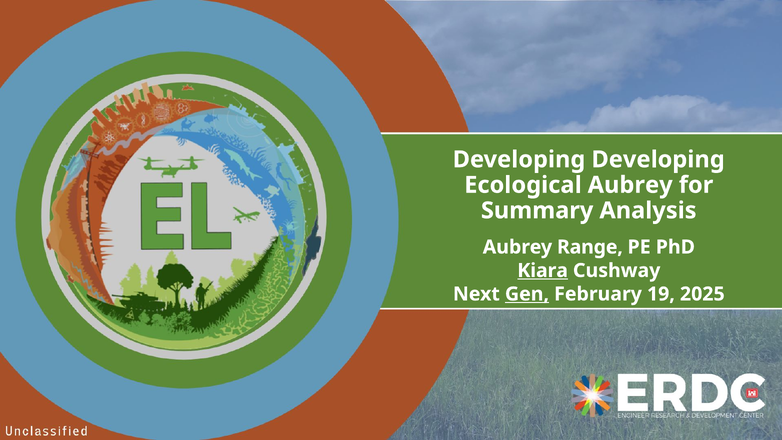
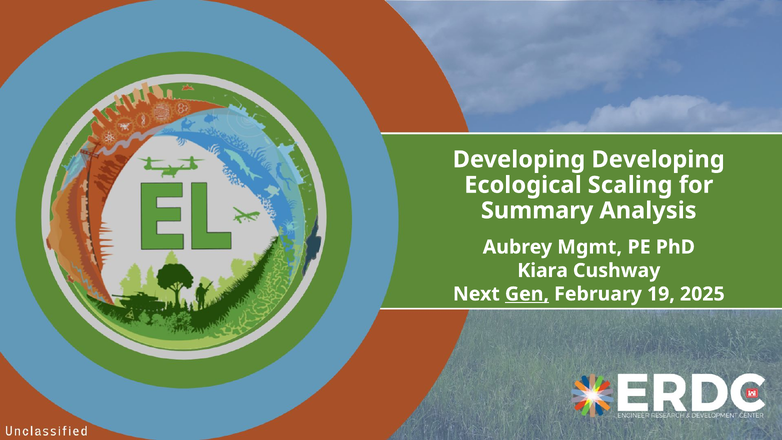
Ecological Aubrey: Aubrey -> Scaling
Range: Range -> Mgmt
Kiara underline: present -> none
